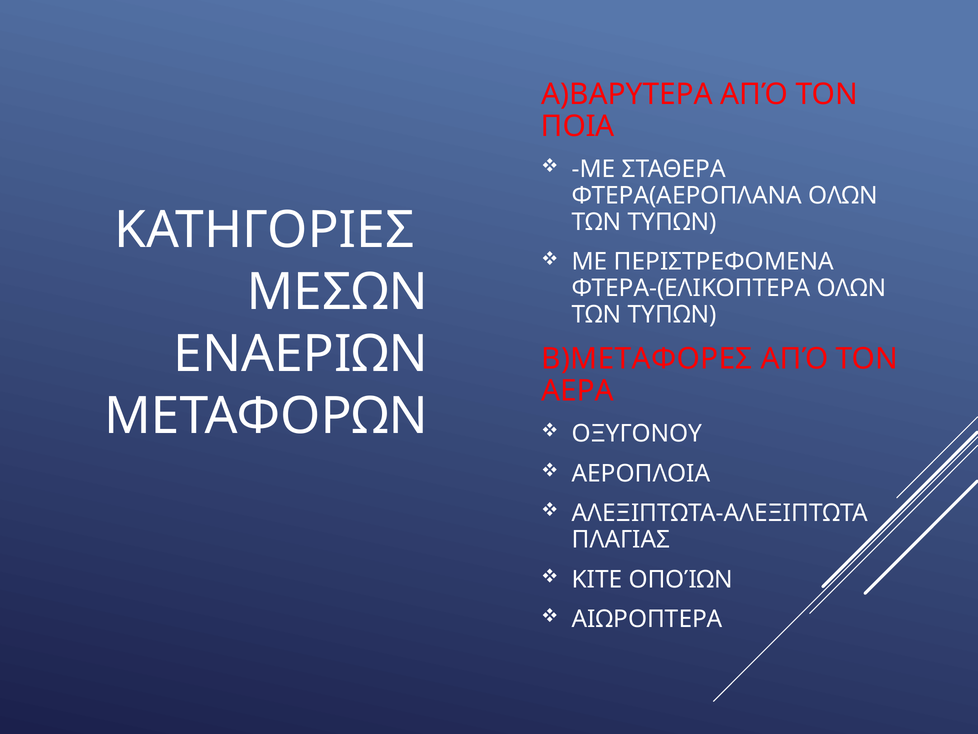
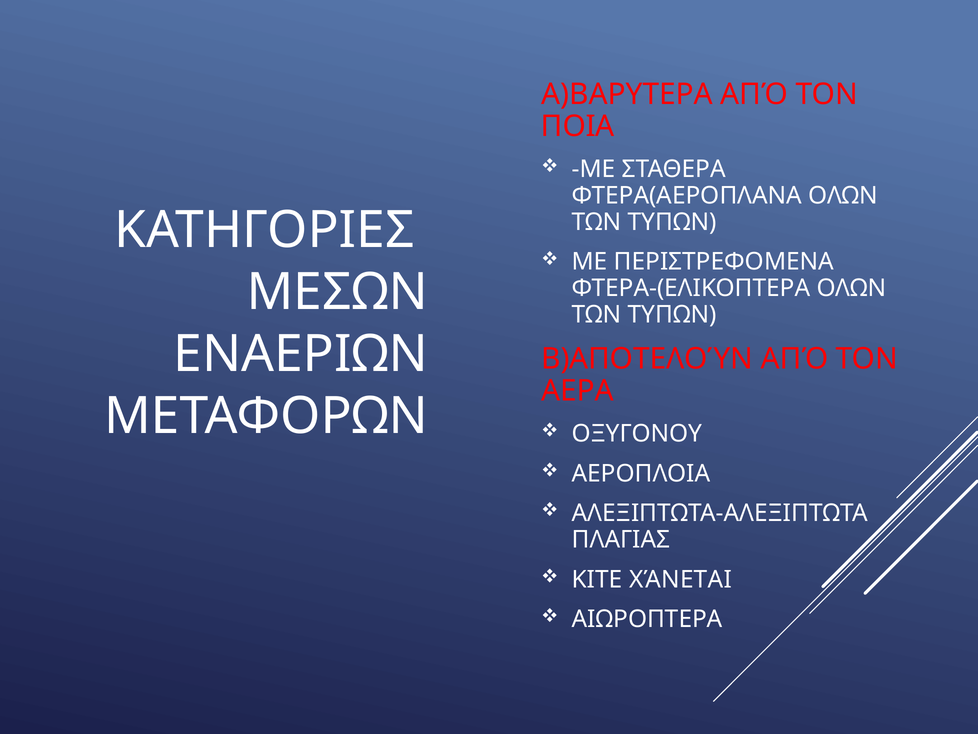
Β)ΜΕΤΑΦΟΡΕΣ: Β)ΜΕΤΑΦΟΡΕΣ -> Β)ΑΠΟΤΕΛΟΎΝ
ΟΠΟΊΩΝ: ΟΠΟΊΩΝ -> ΧΆΝΕΤΑΙ
